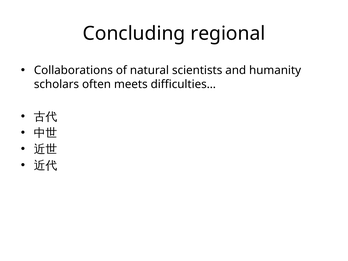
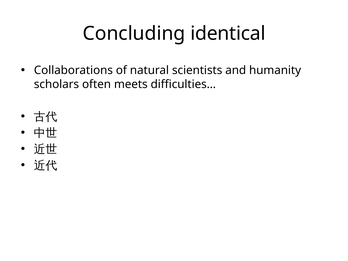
regional: regional -> identical
